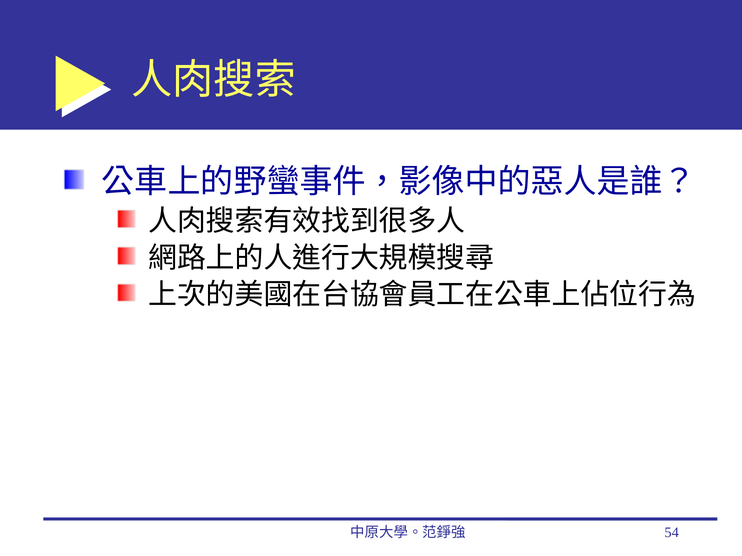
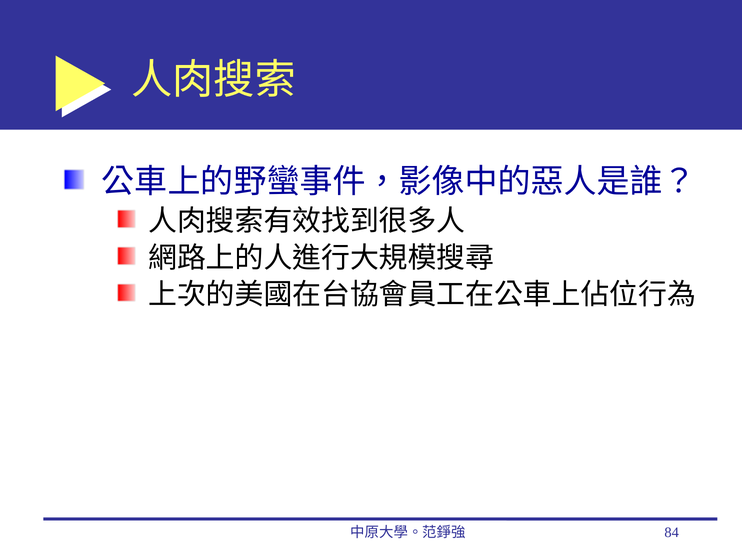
54: 54 -> 84
